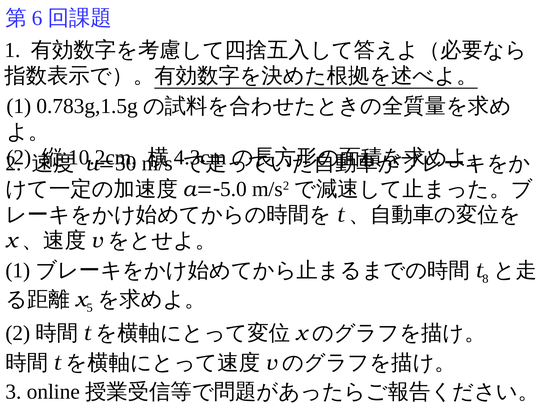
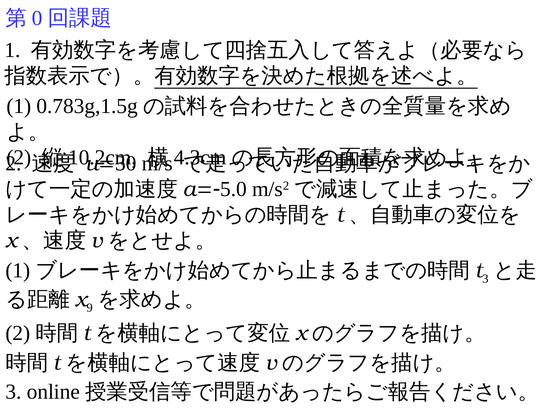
6: 6 -> 0
8 at (485, 279): 8 -> 3
5: 5 -> 9
